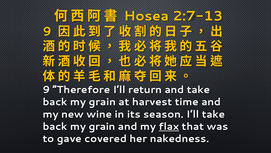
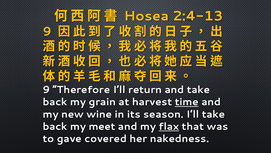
2:7-13: 2:7-13 -> 2:4-13
time underline: none -> present
grain at (102, 126): grain -> meet
